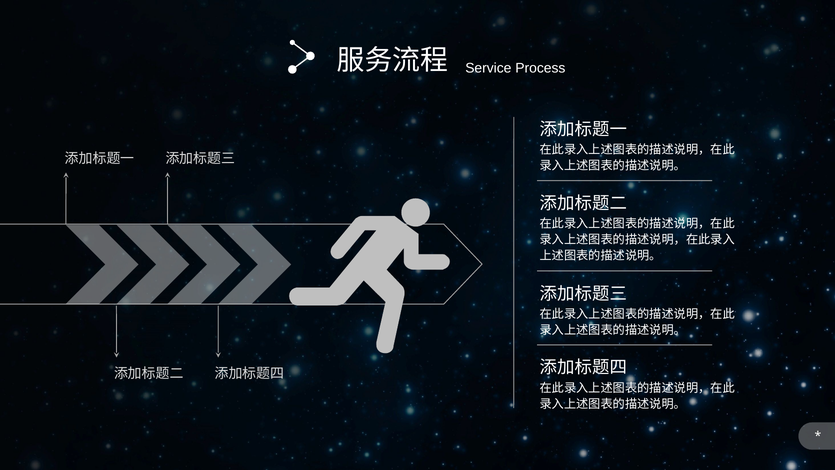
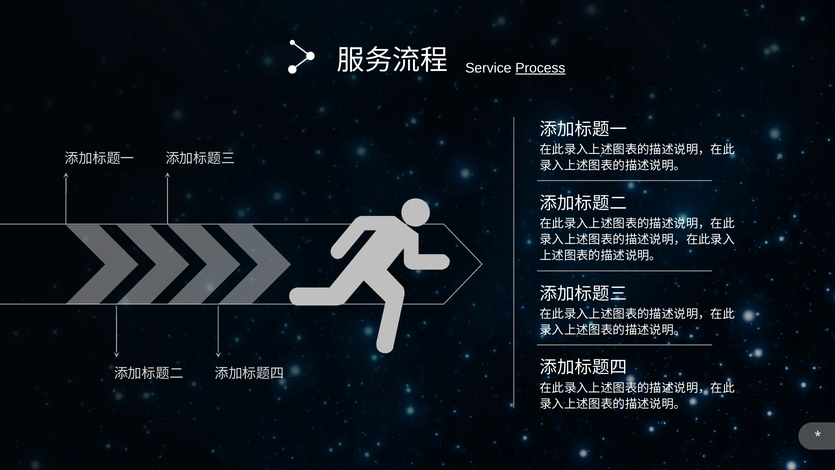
Process underline: none -> present
